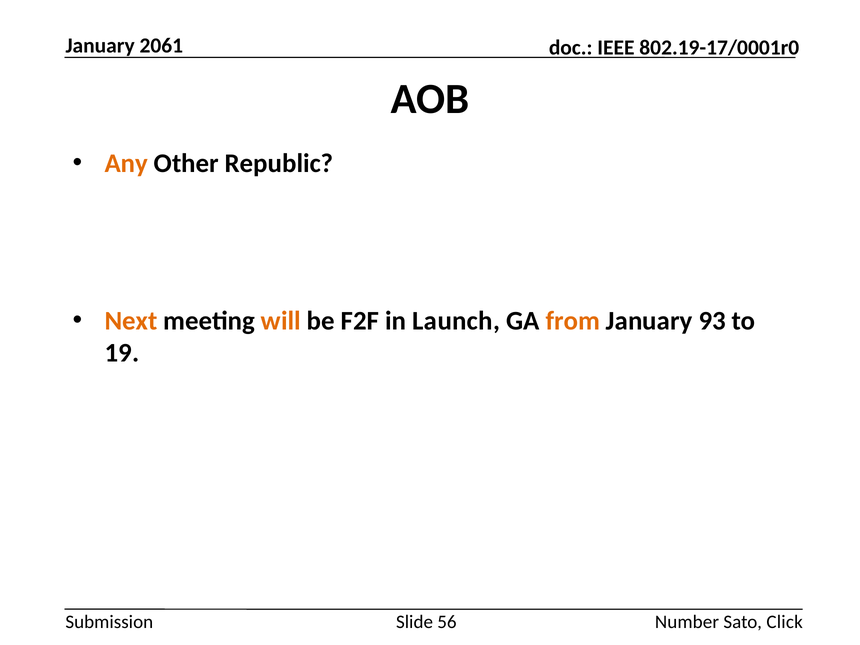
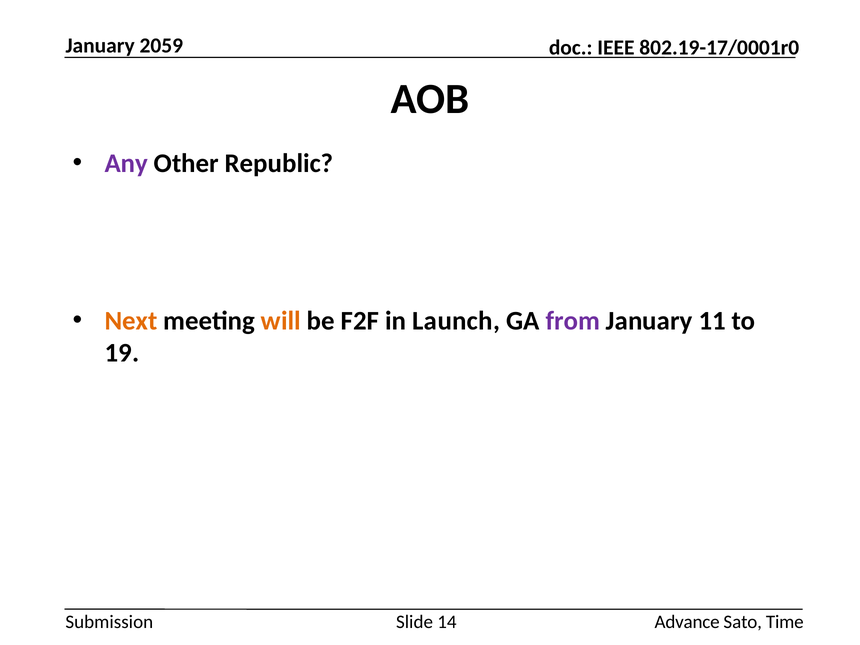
2061: 2061 -> 2059
Any colour: orange -> purple
from colour: orange -> purple
93: 93 -> 11
56: 56 -> 14
Number: Number -> Advance
Click: Click -> Time
